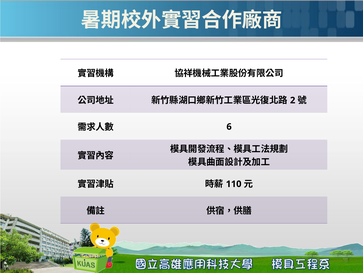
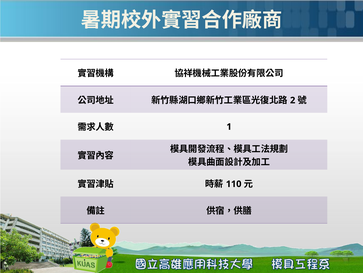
6: 6 -> 1
